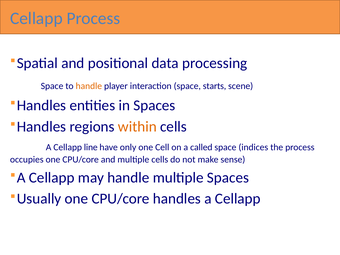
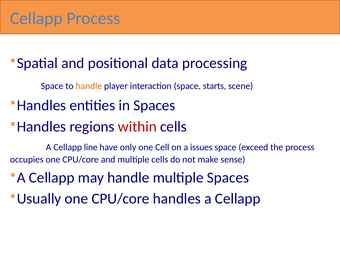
within colour: orange -> red
called: called -> issues
indices: indices -> exceed
